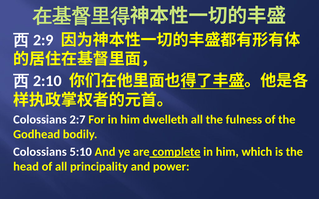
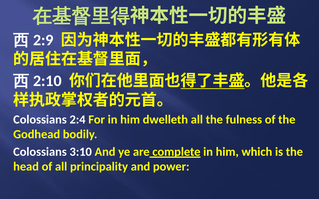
2:7: 2:7 -> 2:4
5:10: 5:10 -> 3:10
